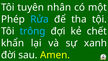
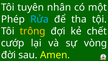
trông colour: light blue -> yellow
khẩn: khẩn -> cướp
xanh: xanh -> vòng
